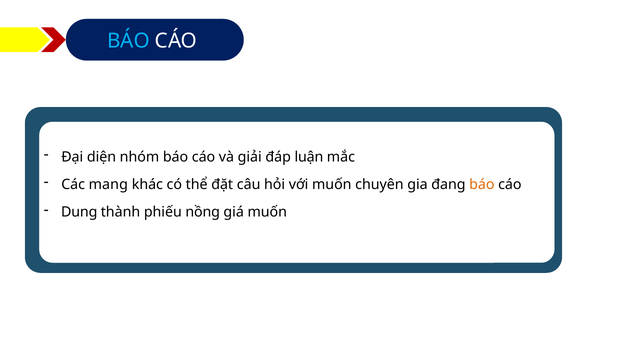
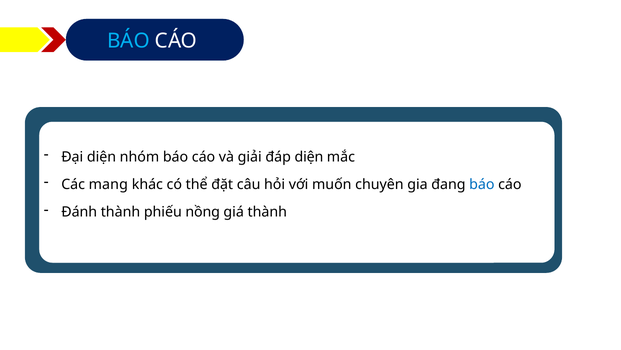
đáp luận: luận -> diện
báo at (482, 184) colour: orange -> blue
Dung: Dung -> Đánh
giá muốn: muốn -> thành
